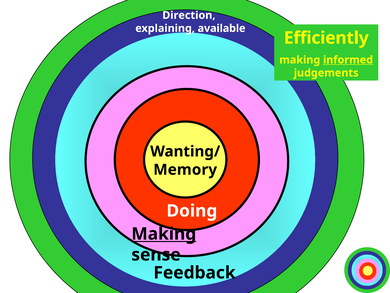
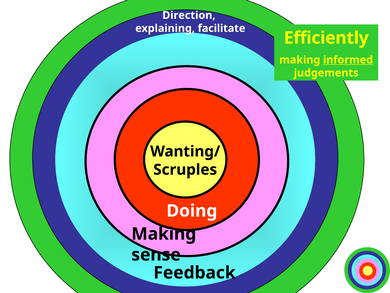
available: available -> facilitate
Memory: Memory -> Scruples
Making at (164, 234) underline: present -> none
